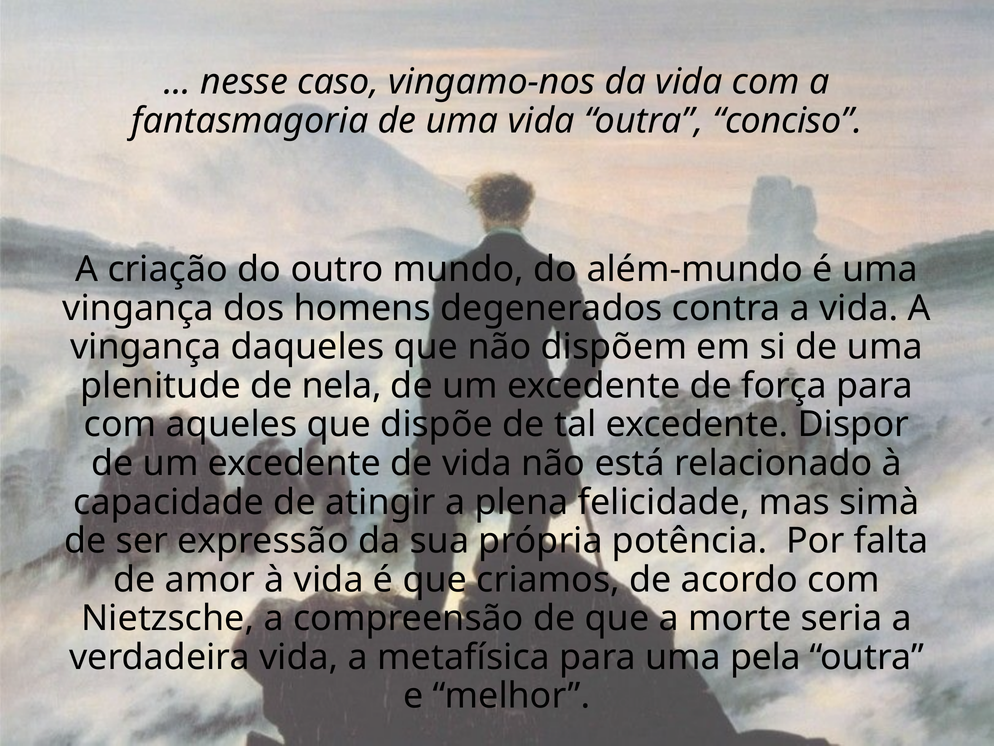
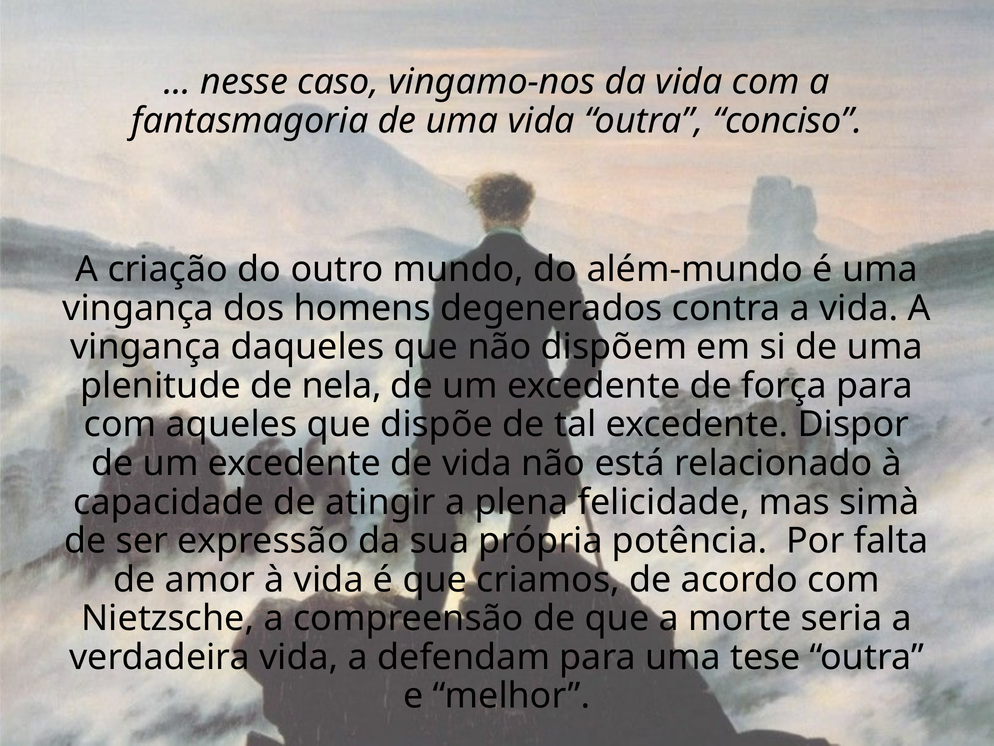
metafísica: metafísica -> defendam
pela: pela -> tese
